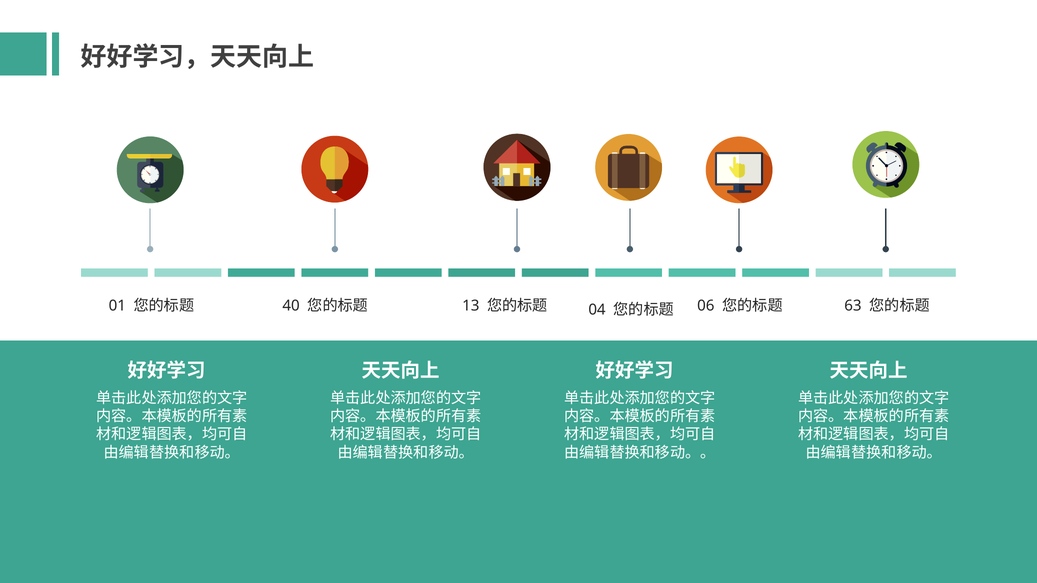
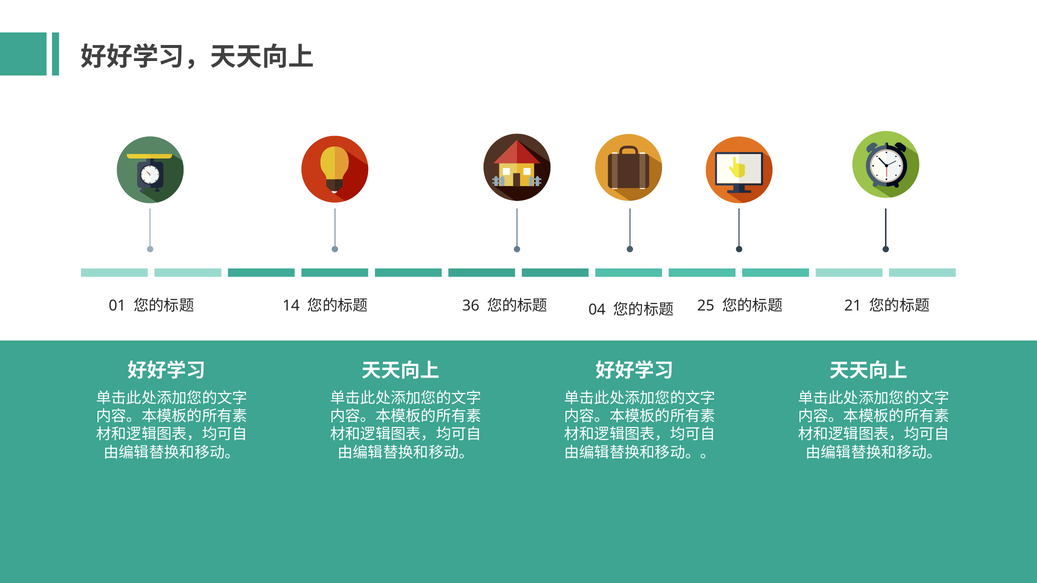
40: 40 -> 14
13: 13 -> 36
06: 06 -> 25
63: 63 -> 21
